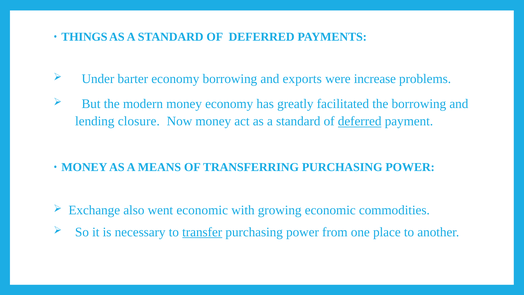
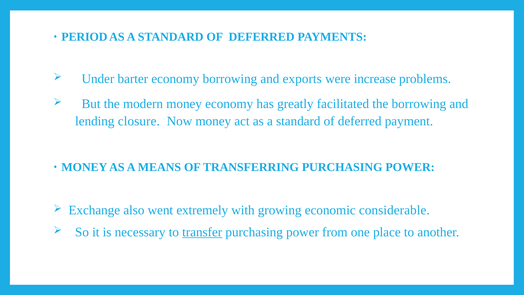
THINGS: THINGS -> PERIOD
deferred at (360, 121) underline: present -> none
went economic: economic -> extremely
commodities: commodities -> considerable
